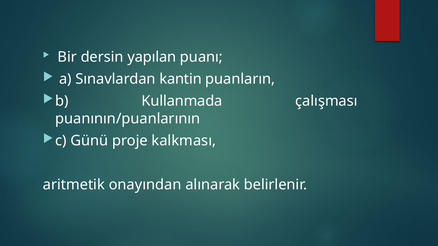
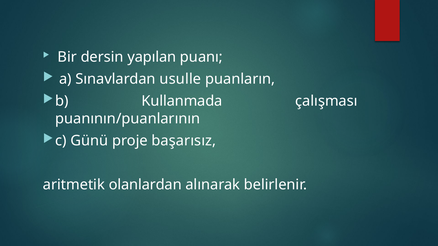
kantin: kantin -> usulle
kalkması: kalkması -> başarısız
onayından: onayından -> olanlardan
